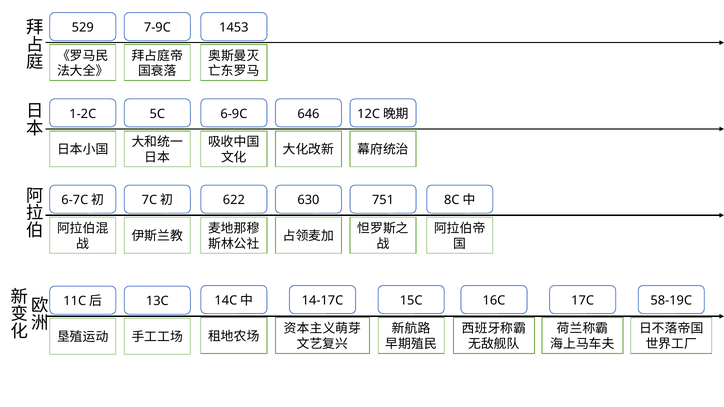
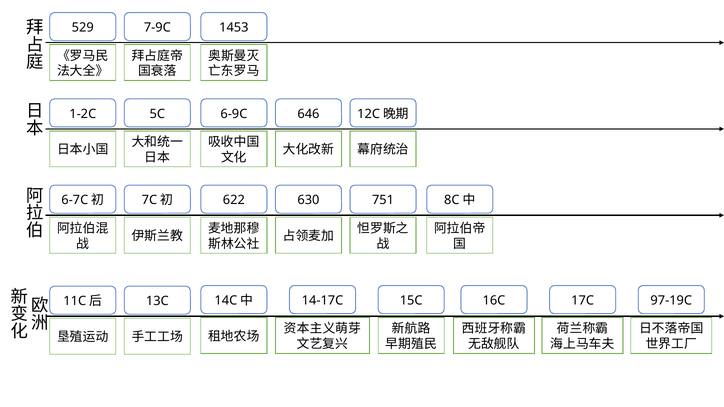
58-19C: 58-19C -> 97-19C
